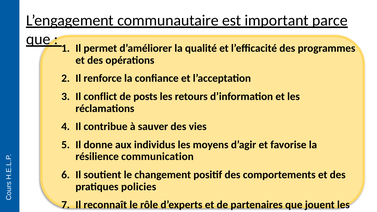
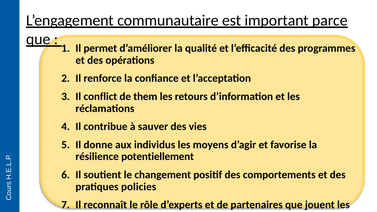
posts: posts -> them
communication: communication -> potentiellement
